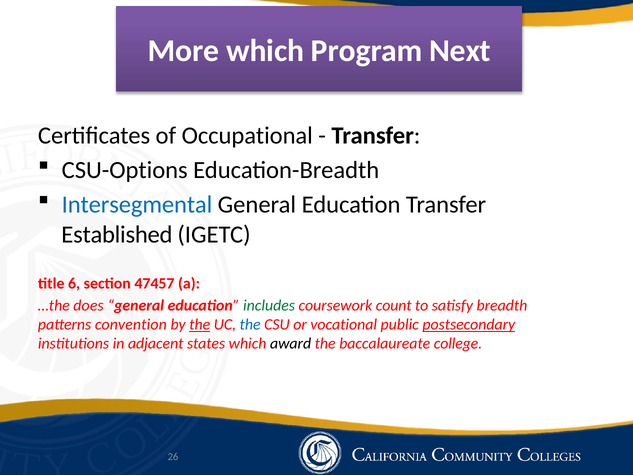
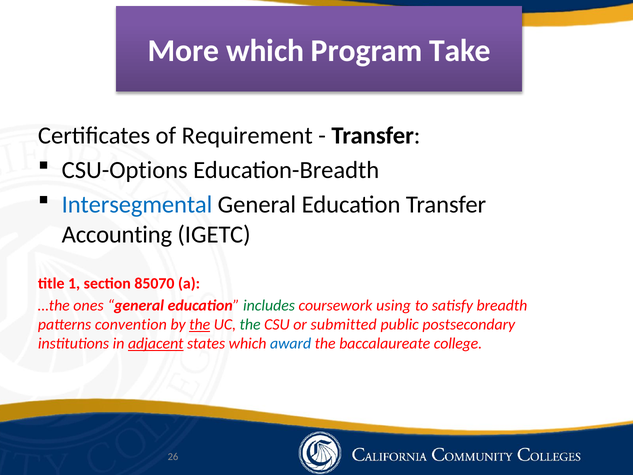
Next: Next -> Take
Occupational: Occupational -> Requirement
Established: Established -> Accounting
6: 6 -> 1
47457: 47457 -> 85070
does: does -> ones
count: count -> using
the at (250, 324) colour: blue -> green
vocational: vocational -> submitted
postsecondary underline: present -> none
adjacent underline: none -> present
award colour: black -> blue
